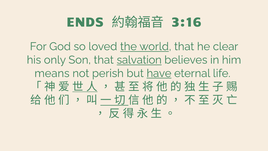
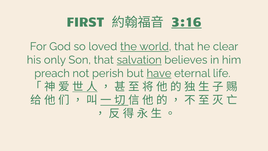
ENDS: ENDS -> FIRST
3:16 underline: none -> present
means: means -> preach
